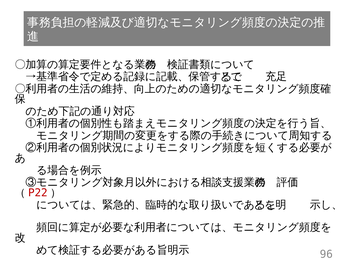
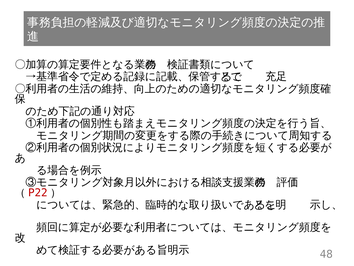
96: 96 -> 48
